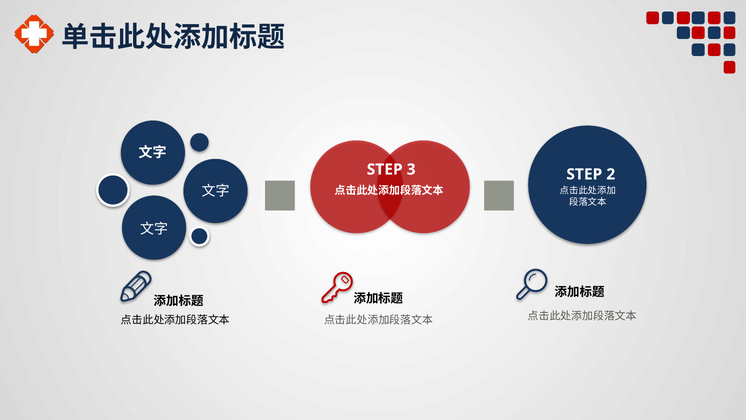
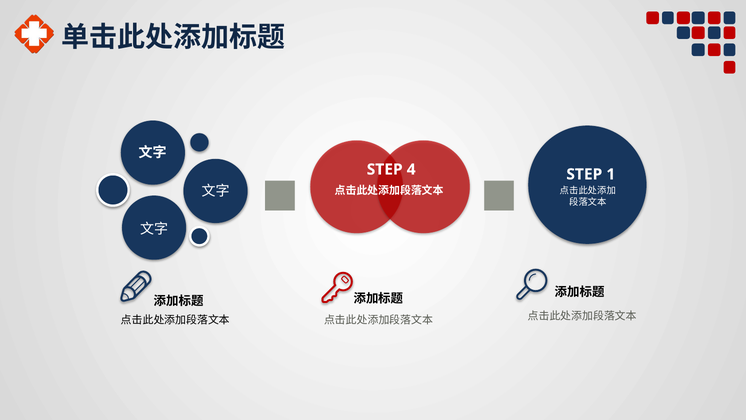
3: 3 -> 4
2: 2 -> 1
